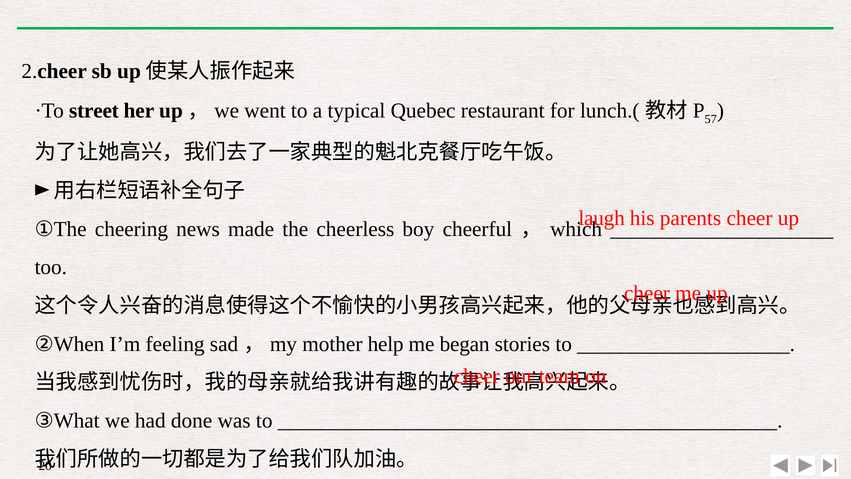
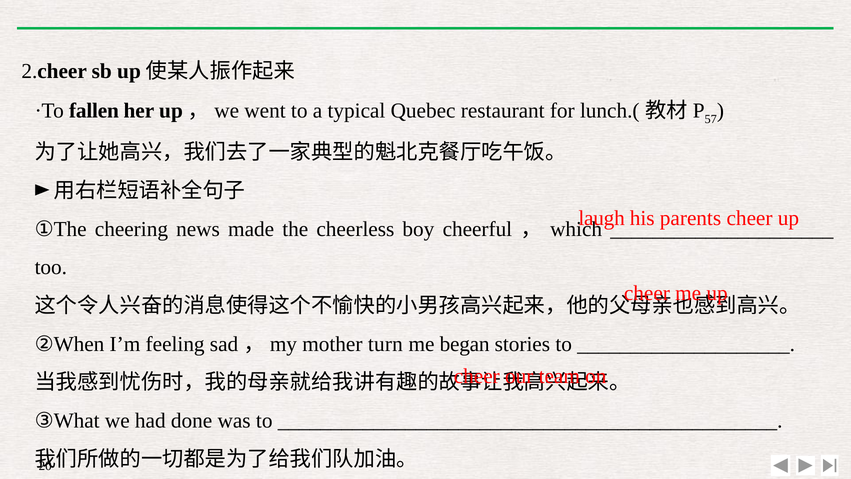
street: street -> fallen
help: help -> turn
